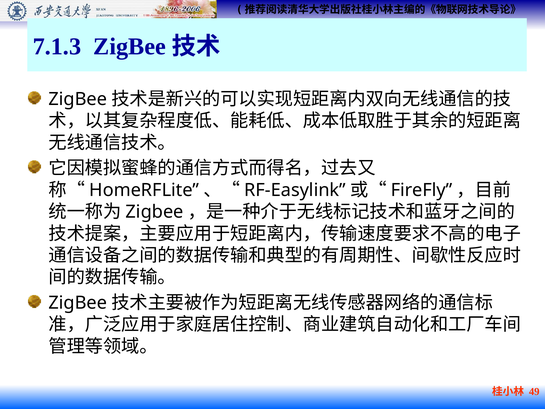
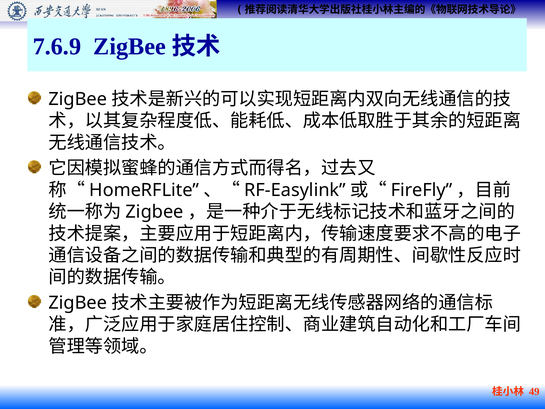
7.1.3: 7.1.3 -> 7.6.9
